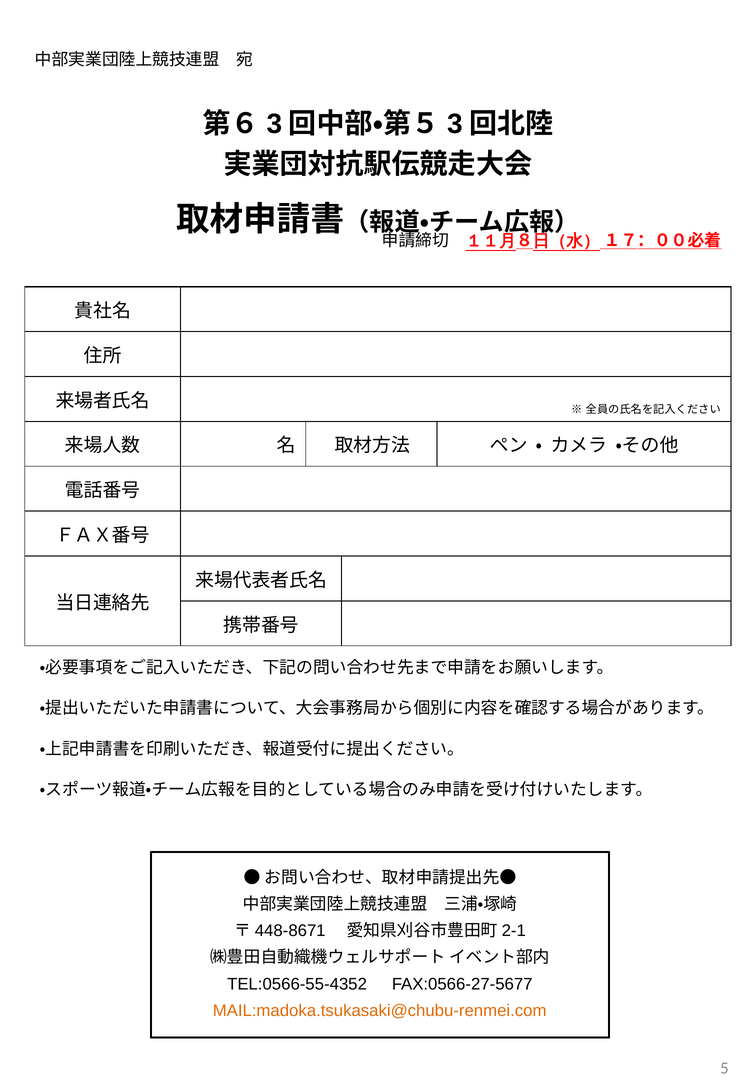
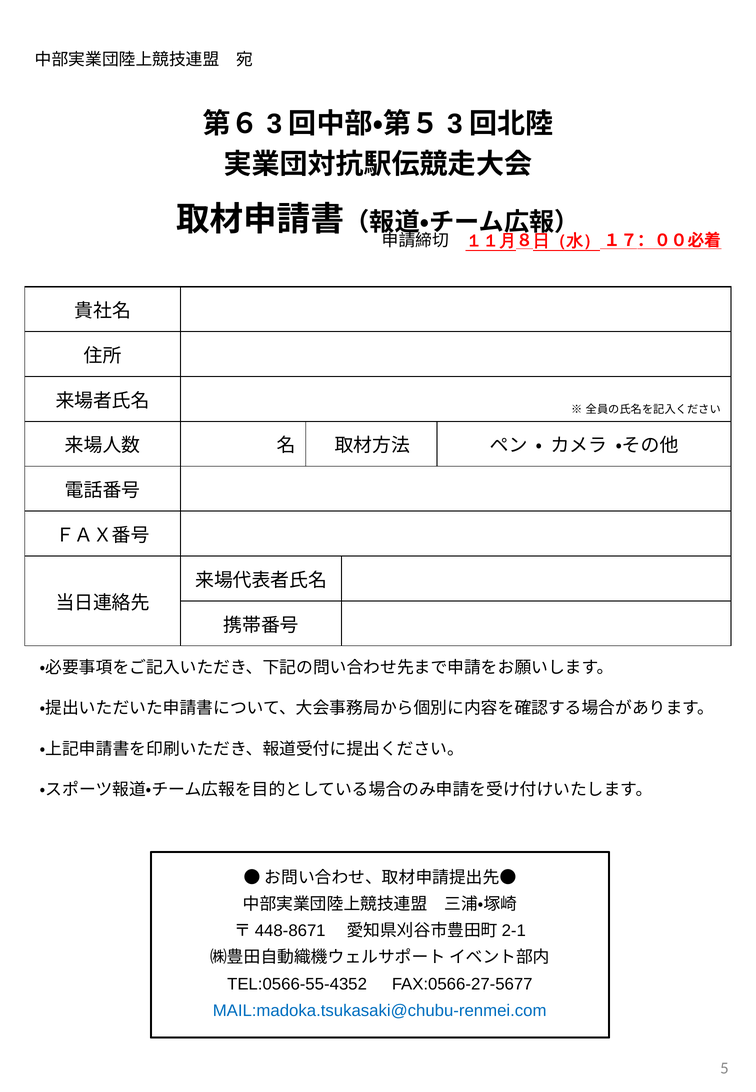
MAIL:madoka.tsukasaki@chubu-renmei.com colour: orange -> blue
